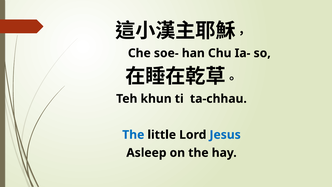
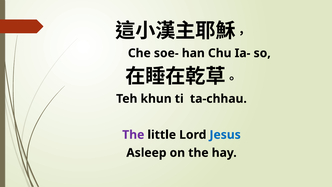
The at (133, 135) colour: blue -> purple
